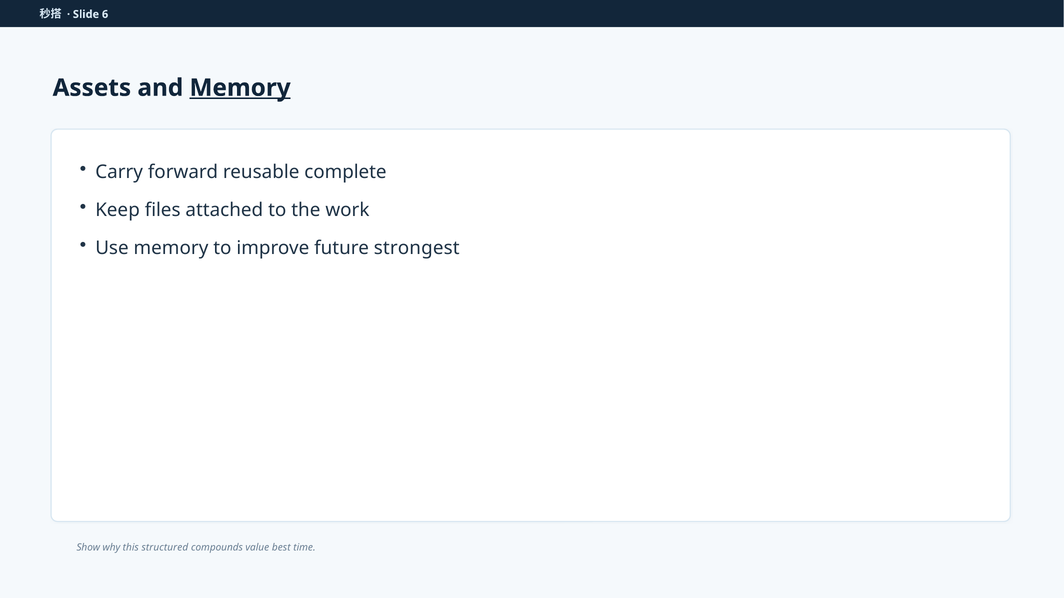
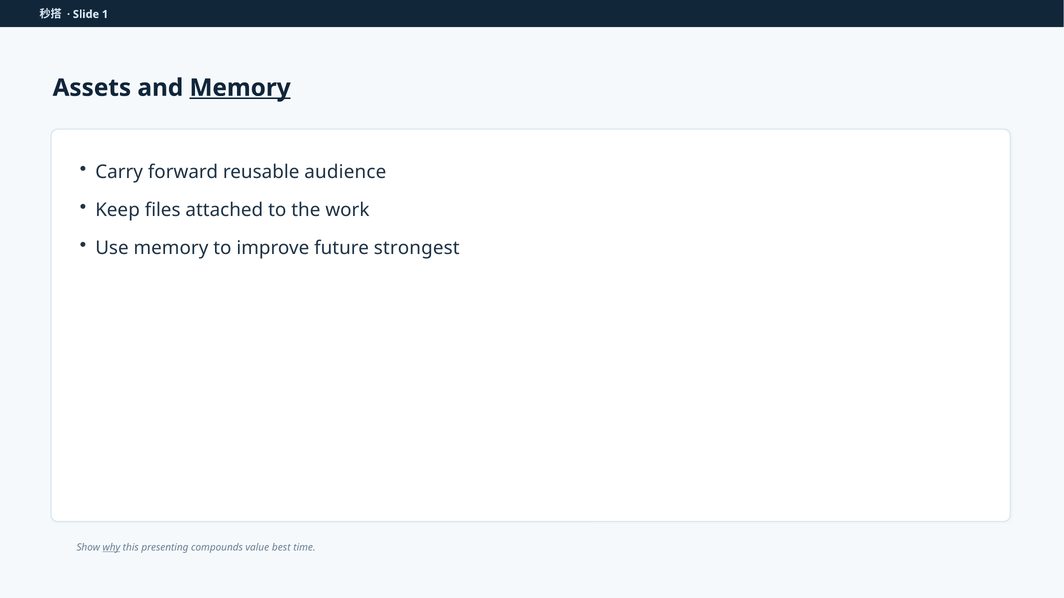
6: 6 -> 1
complete: complete -> audience
why underline: none -> present
structured: structured -> presenting
